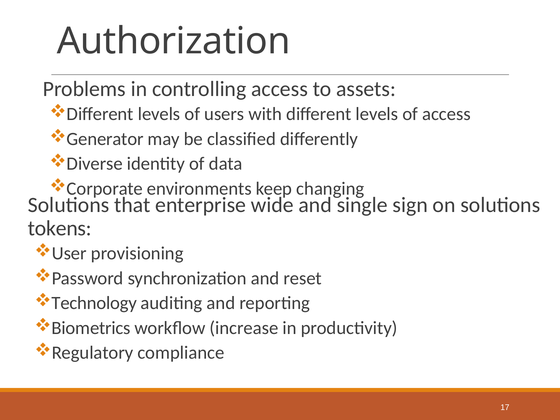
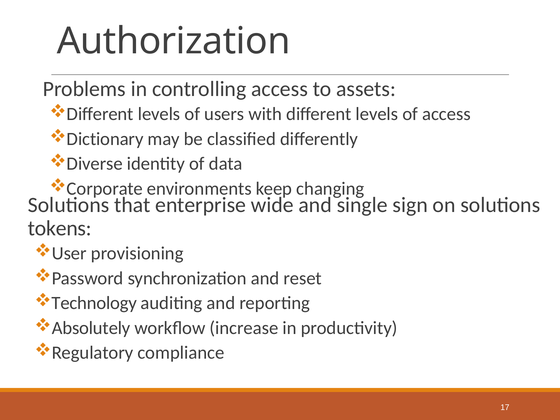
Generator: Generator -> Dictionary
Biometrics: Biometrics -> Absolutely
